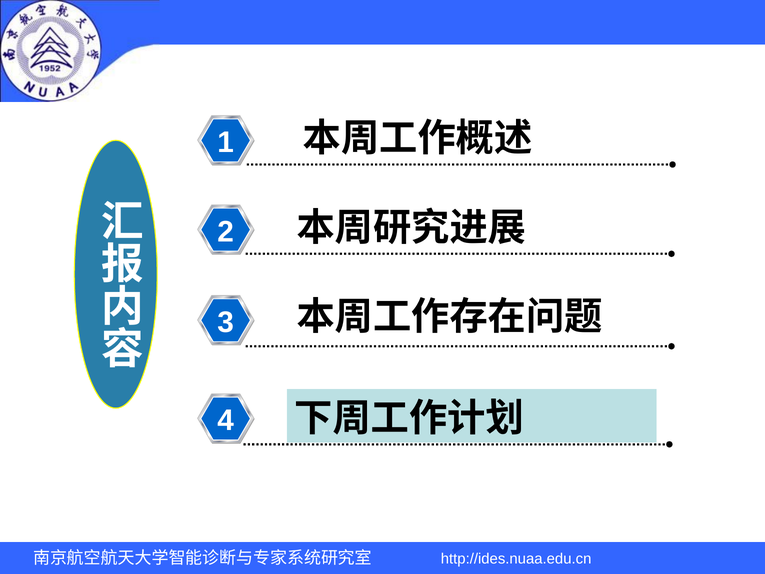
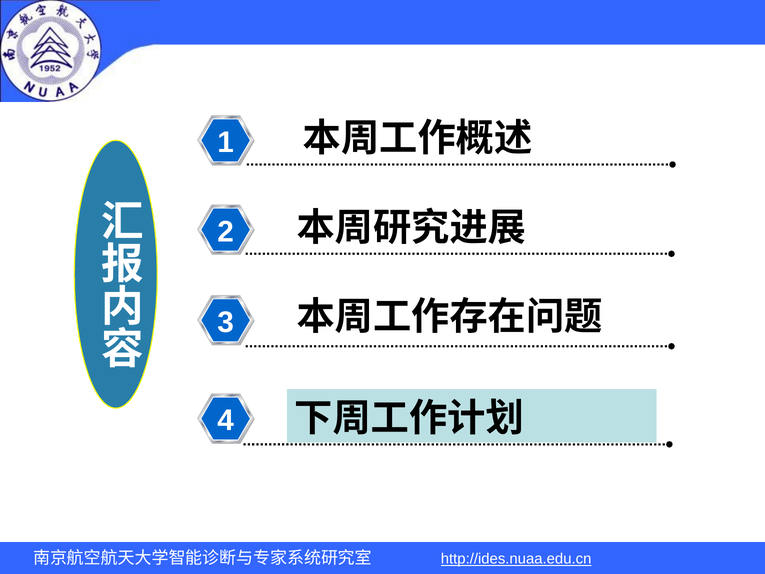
http://ides.nuaa.edu.cn underline: none -> present
